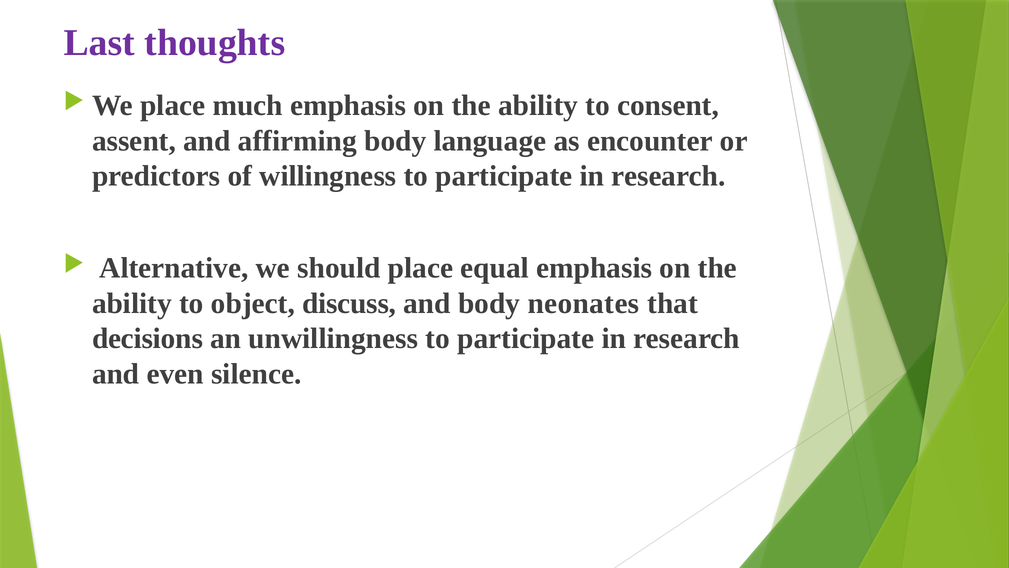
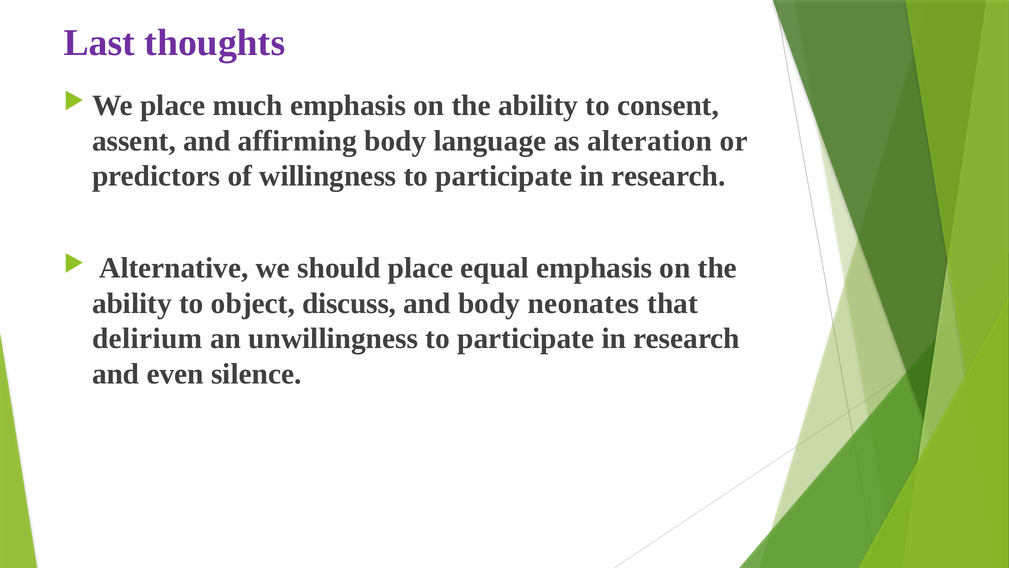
encounter: encounter -> alteration
decisions: decisions -> delirium
